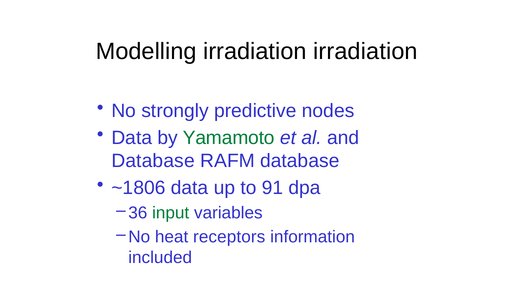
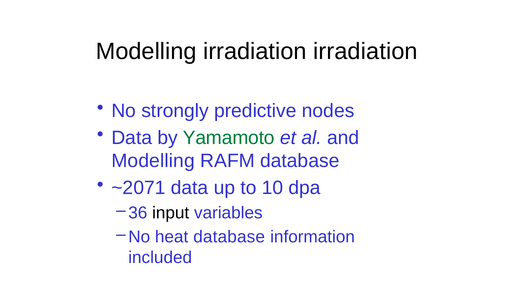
Database at (153, 161): Database -> Modelling
~1806: ~1806 -> ~2071
91: 91 -> 10
input colour: green -> black
heat receptors: receptors -> database
